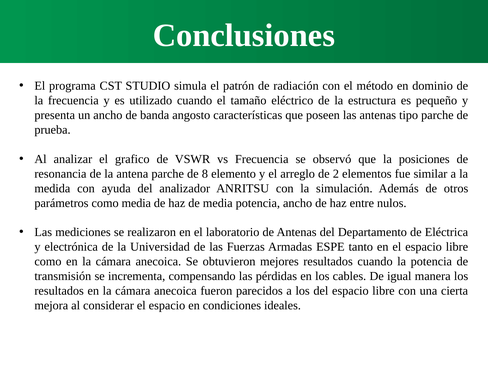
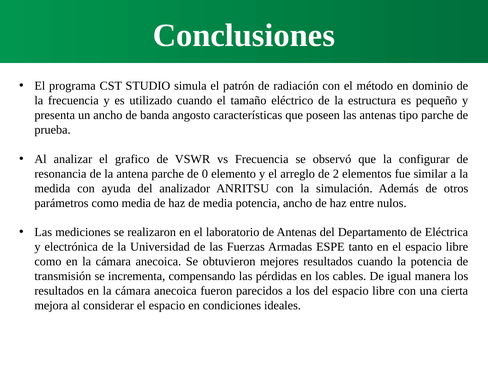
posiciones: posiciones -> configurar
8: 8 -> 0
